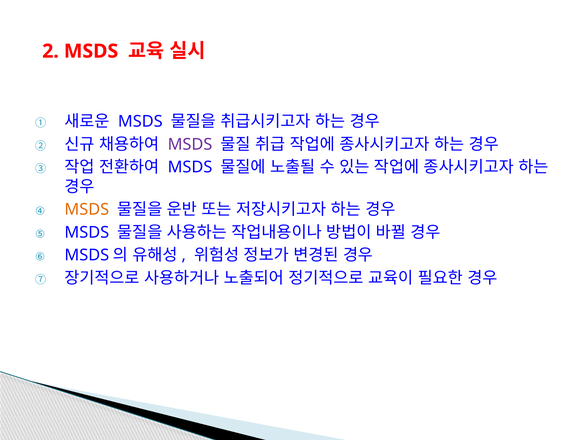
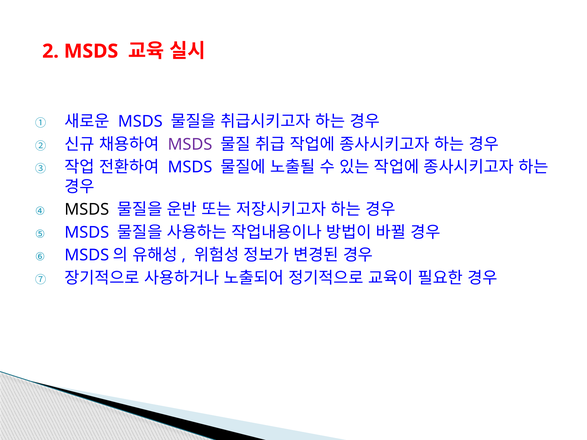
MSDS at (87, 210) colour: orange -> black
